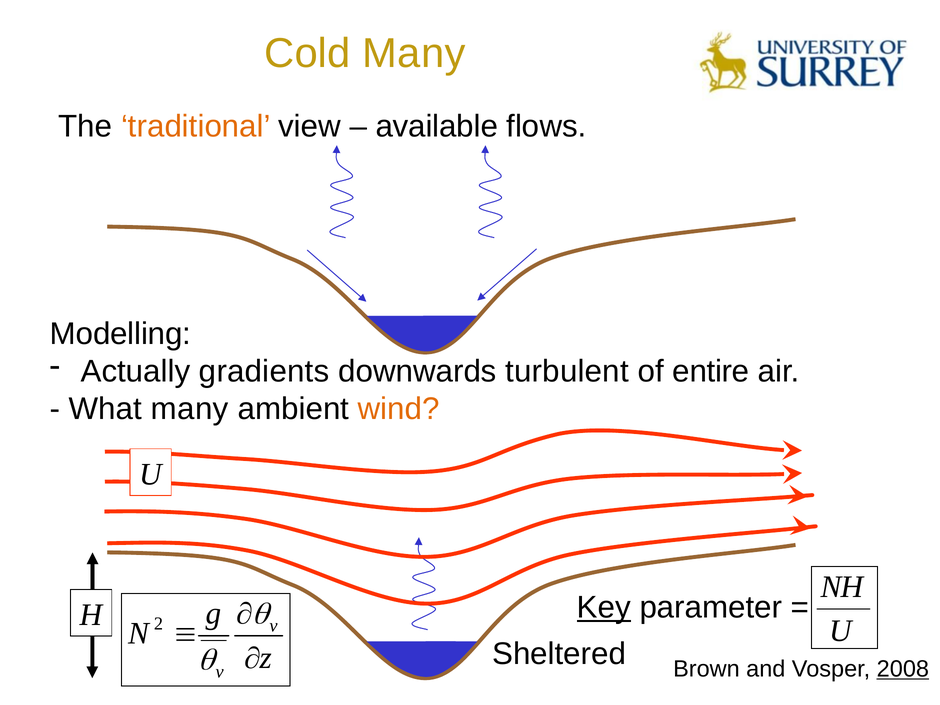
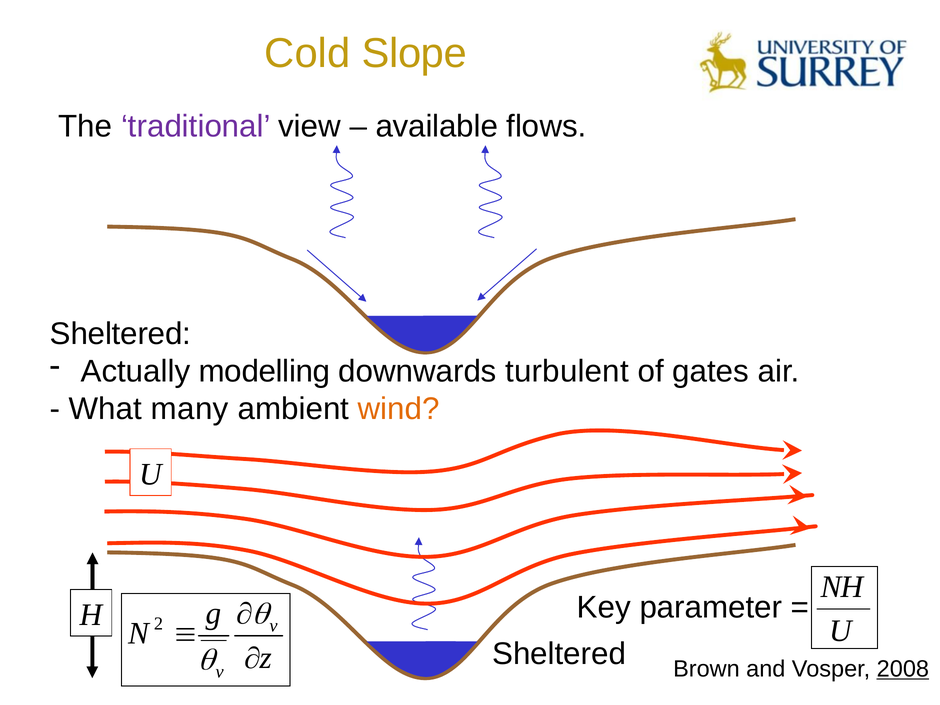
Cold Many: Many -> Slope
traditional colour: orange -> purple
Modelling at (120, 334): Modelling -> Sheltered
gradients: gradients -> modelling
entire: entire -> gates
Key underline: present -> none
